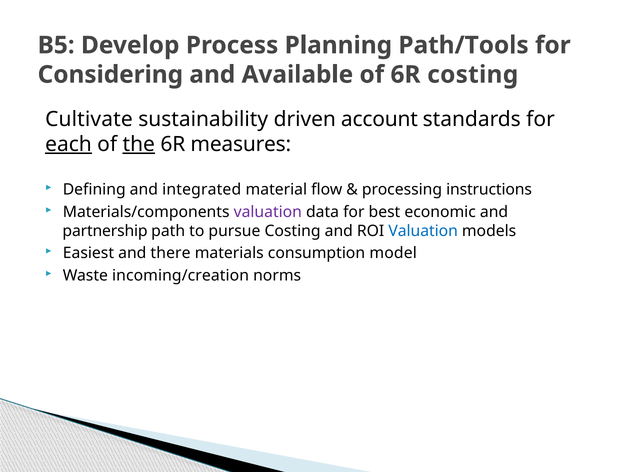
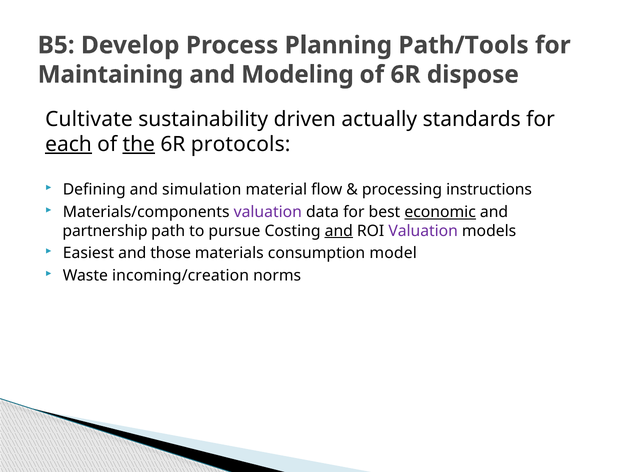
Considering: Considering -> Maintaining
Available: Available -> Modeling
6R costing: costing -> dispose
account: account -> actually
measures: measures -> protocols
integrated: integrated -> simulation
economic underline: none -> present
and at (339, 231) underline: none -> present
Valuation at (423, 231) colour: blue -> purple
there: there -> those
